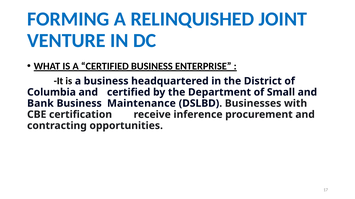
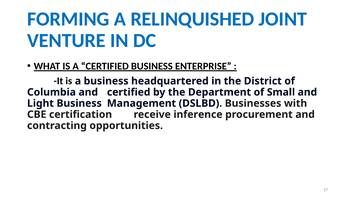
Bank: Bank -> Light
Maintenance: Maintenance -> Management
